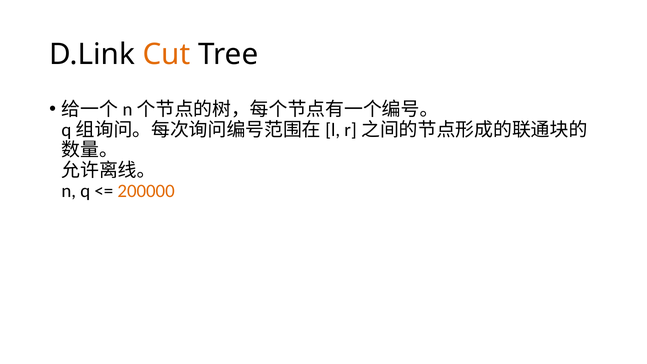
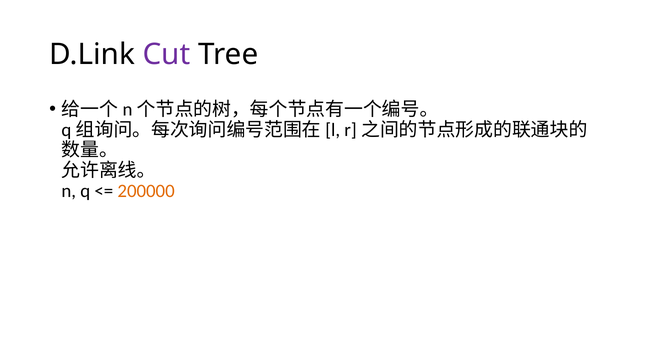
Cut colour: orange -> purple
